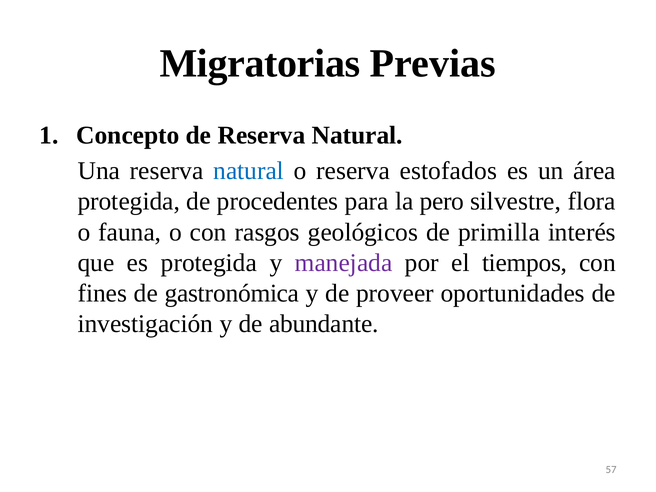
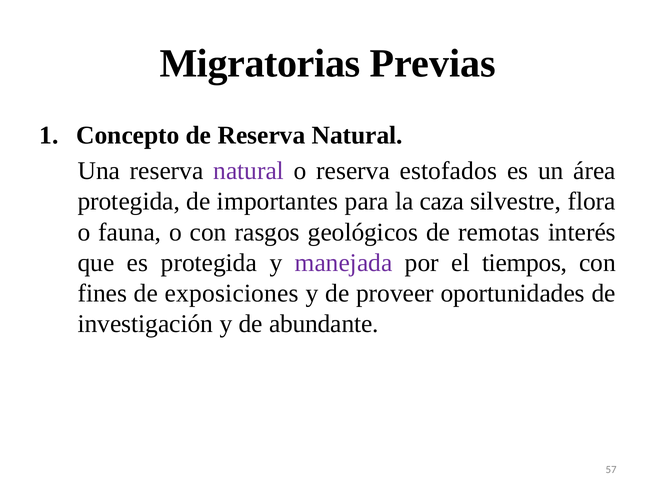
natural at (249, 171) colour: blue -> purple
procedentes: procedentes -> importantes
pero: pero -> caza
primilla: primilla -> remotas
gastronómica: gastronómica -> exposiciones
